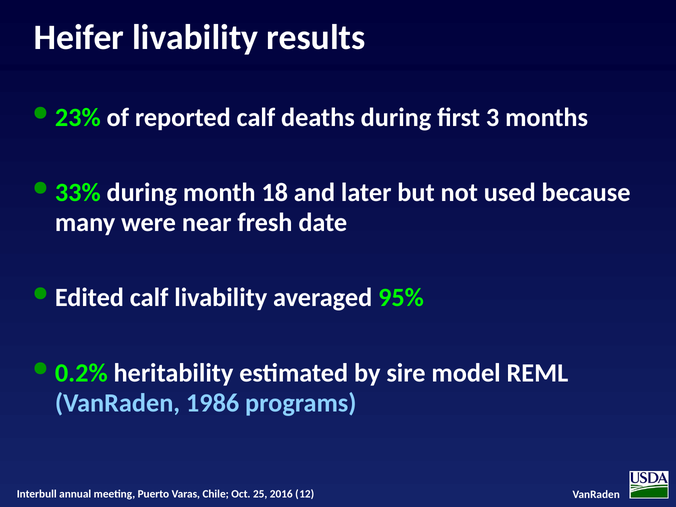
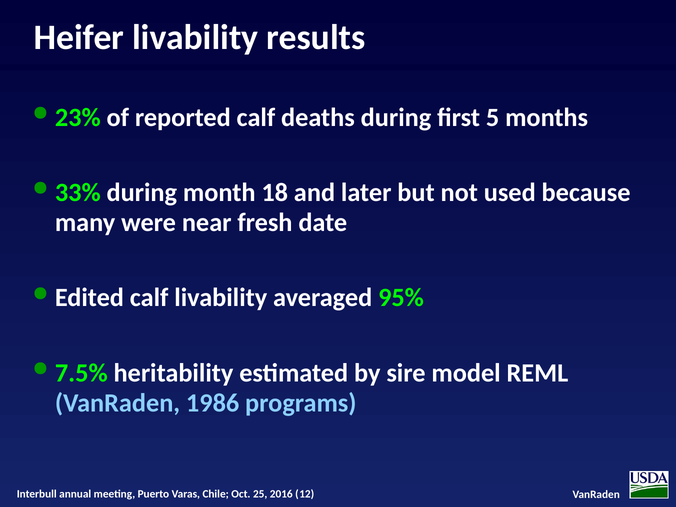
3: 3 -> 5
0.2%: 0.2% -> 7.5%
